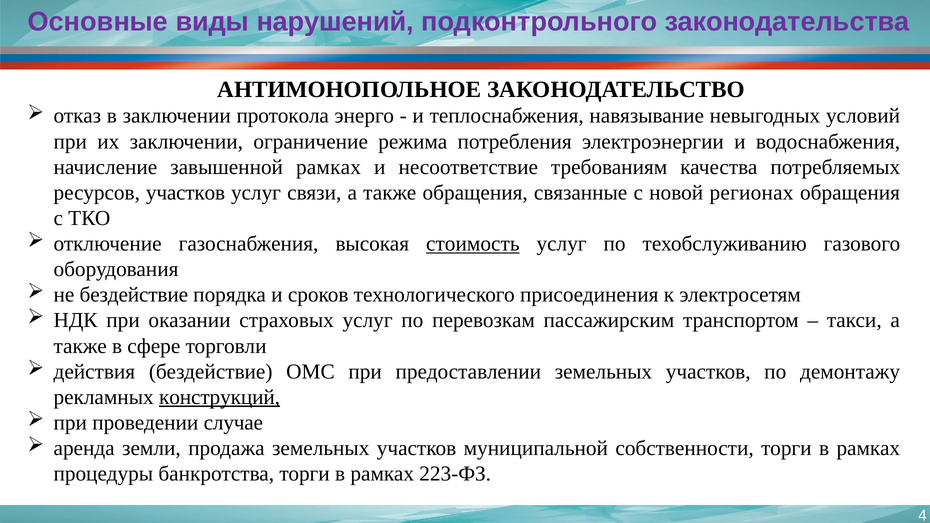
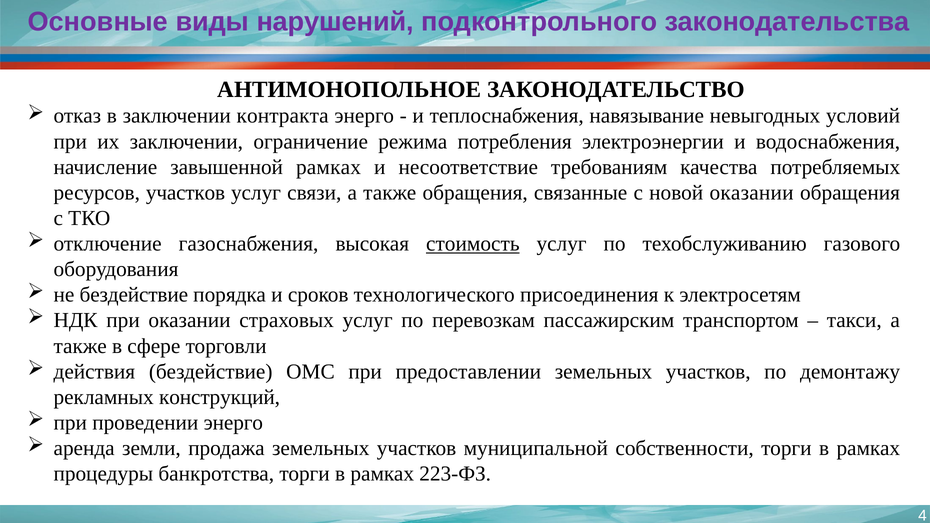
протокола: протокола -> контракта
новой регионах: регионах -> оказании
конструкций underline: present -> none
проведении случае: случае -> энерго
